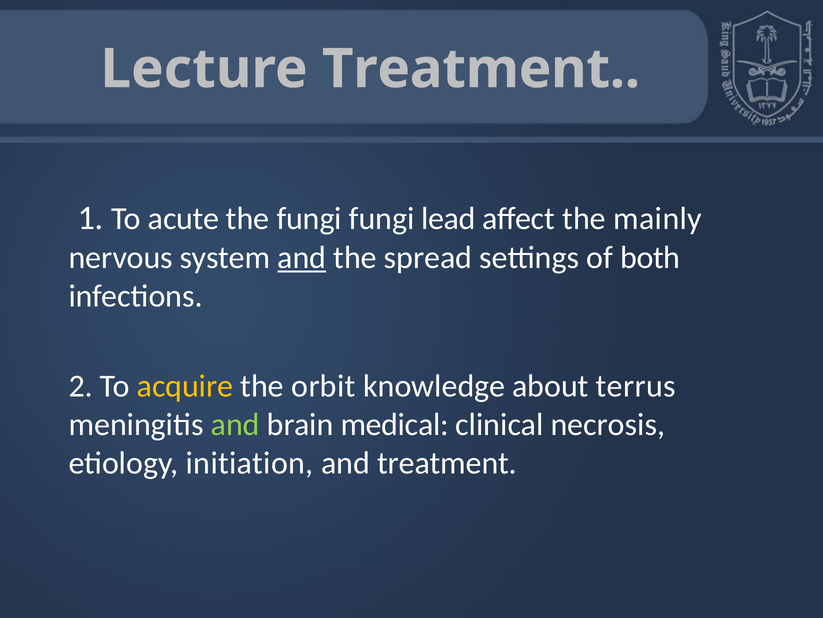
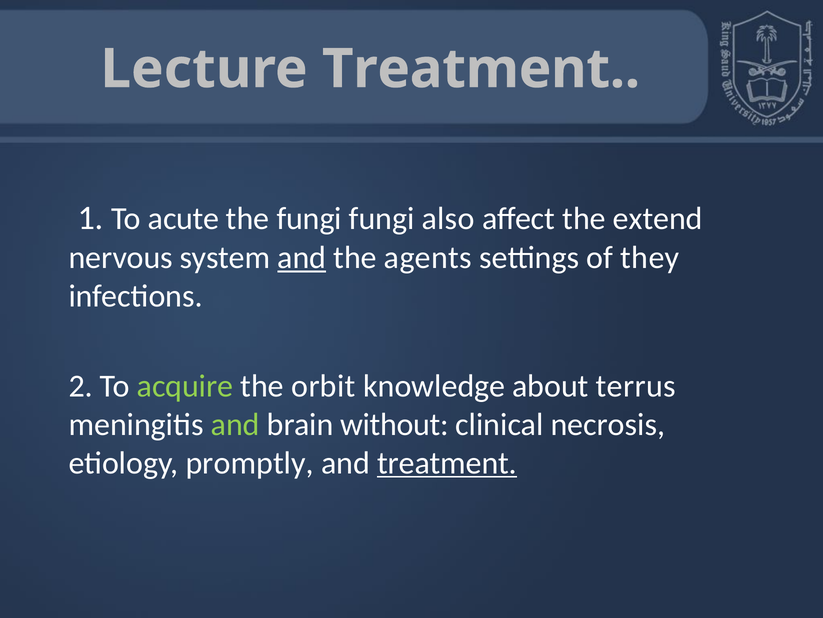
lead: lead -> also
mainly: mainly -> extend
spread: spread -> agents
both: both -> they
acquire colour: yellow -> light green
medical: medical -> without
initiation: initiation -> promptly
treatment at (447, 462) underline: none -> present
